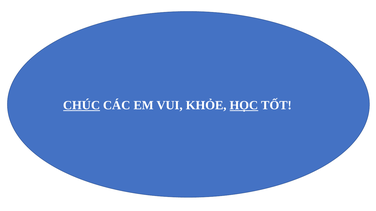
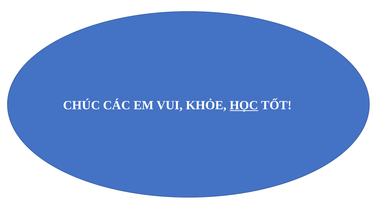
CHÚC underline: present -> none
